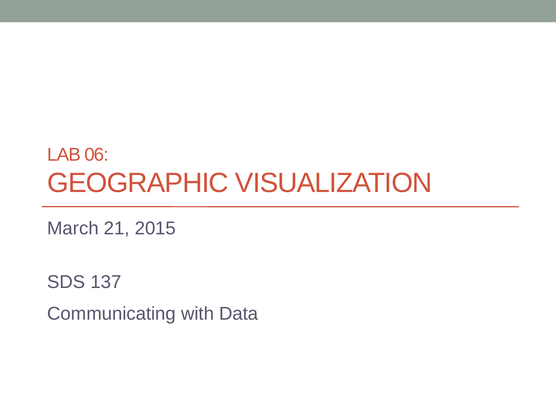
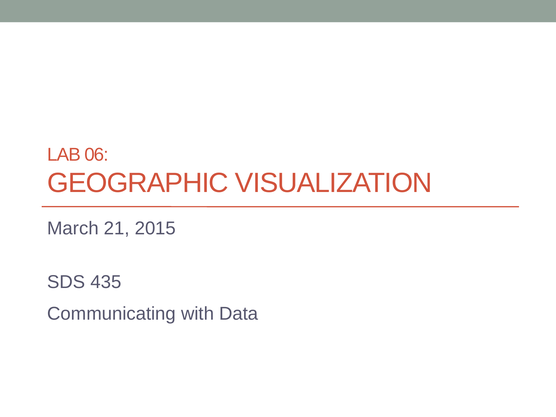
137: 137 -> 435
